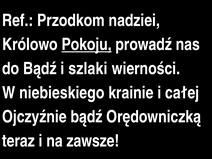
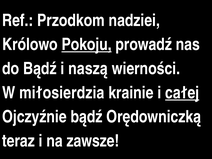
szlaki: szlaki -> naszą
niebieskiego: niebieskiego -> miłosierdzia
całej underline: none -> present
